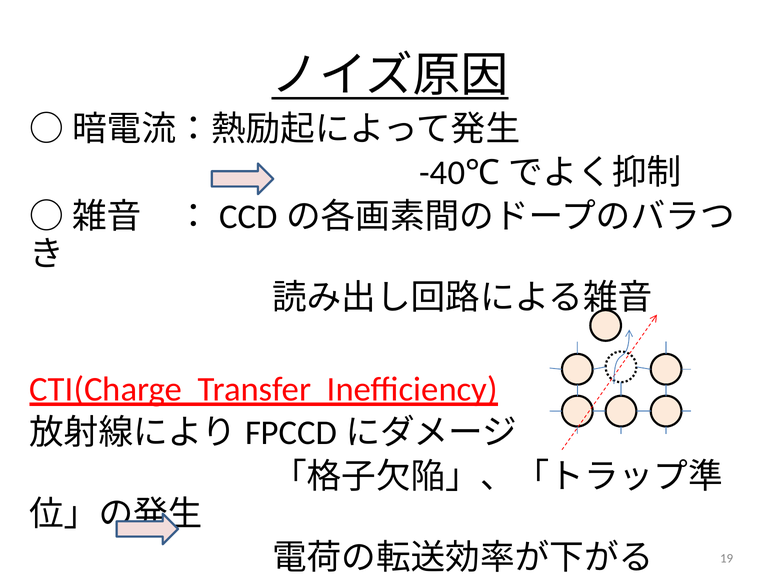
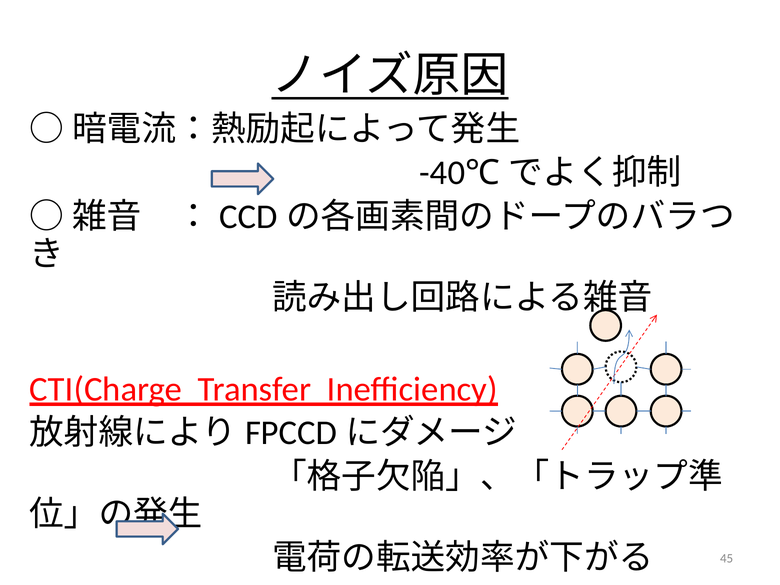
19: 19 -> 45
